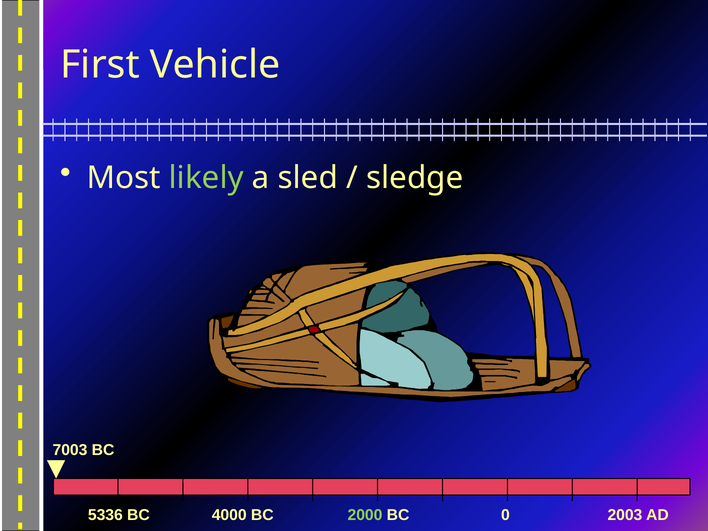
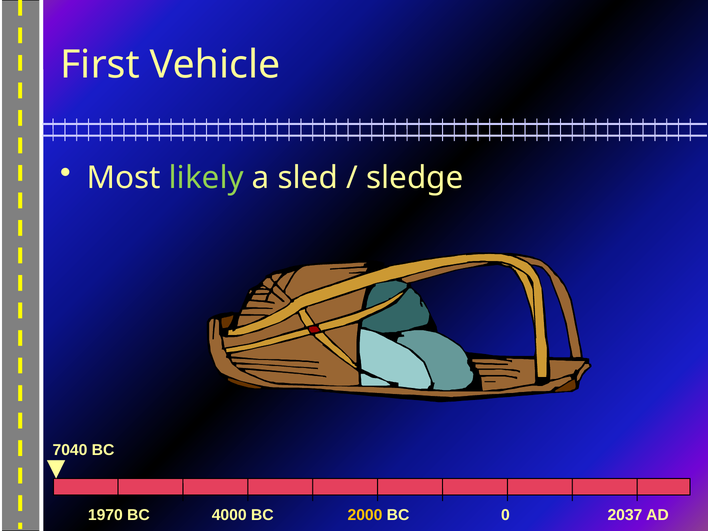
7003: 7003 -> 7040
5336: 5336 -> 1970
2000 colour: light green -> yellow
2003: 2003 -> 2037
